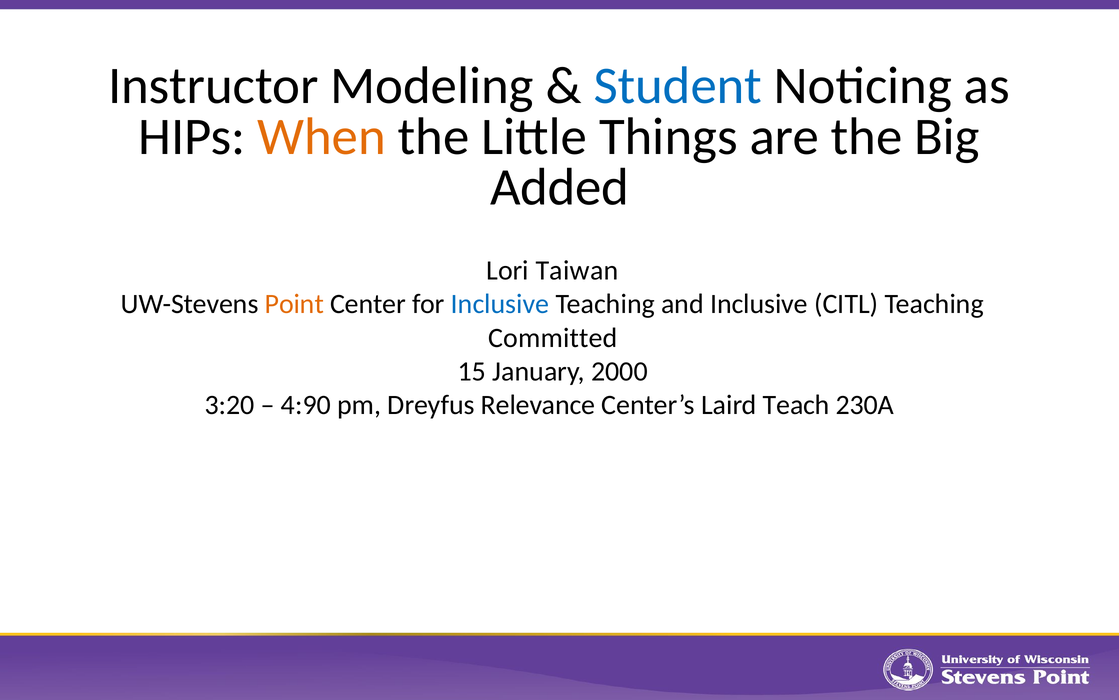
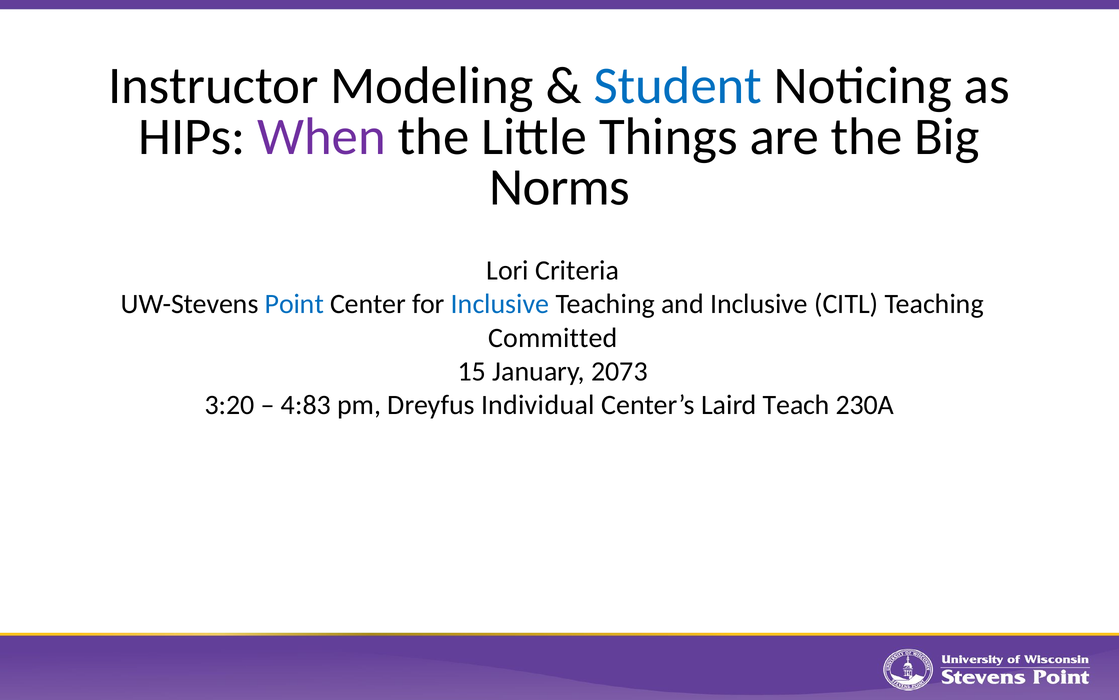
When colour: orange -> purple
Added: Added -> Norms
Taiwan: Taiwan -> Criteria
Point colour: orange -> blue
2000: 2000 -> 2073
4:90: 4:90 -> 4:83
Relevance: Relevance -> Individual
